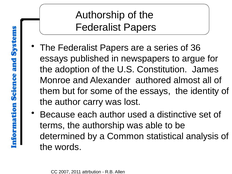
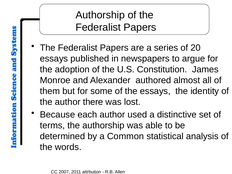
36: 36 -> 20
carry: carry -> there
